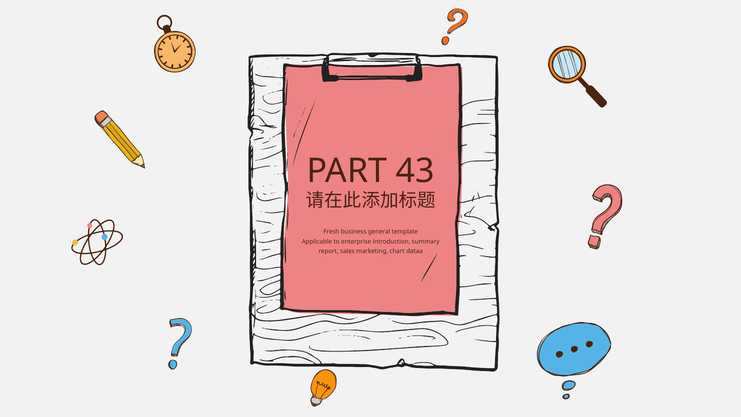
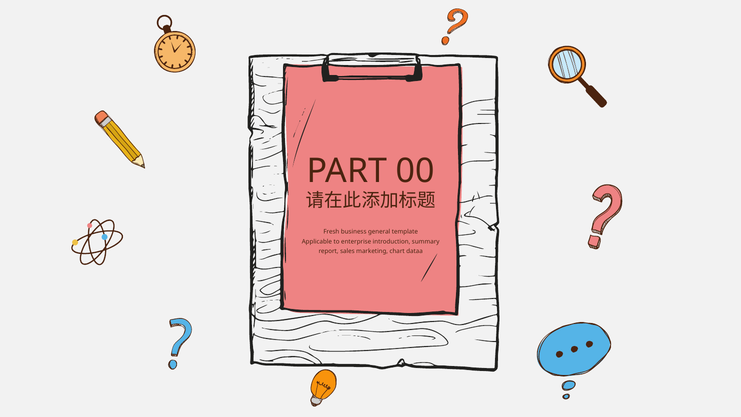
43: 43 -> 00
